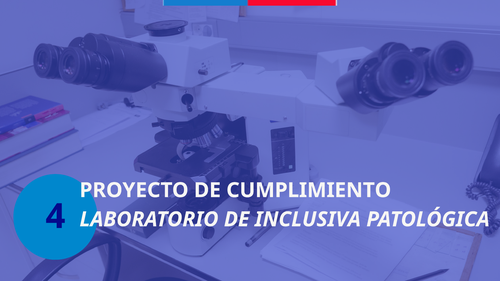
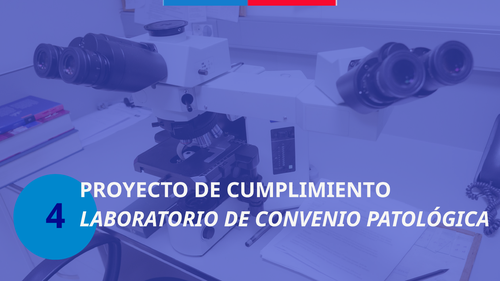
INCLUSIVA: INCLUSIVA -> CONVENIO
